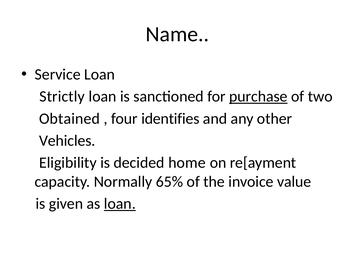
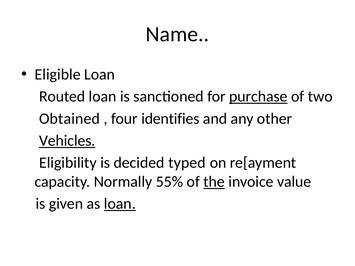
Service: Service -> Eligible
Strictly: Strictly -> Routed
Vehicles underline: none -> present
home: home -> typed
65%: 65% -> 55%
the underline: none -> present
